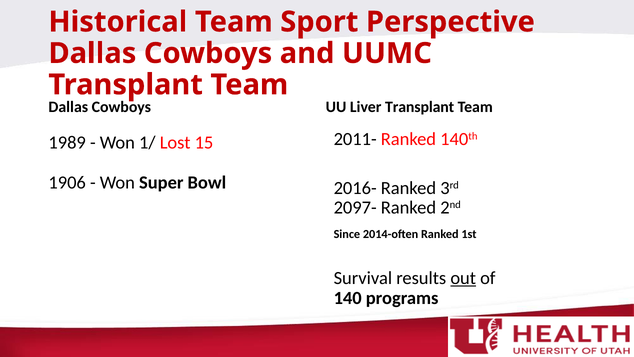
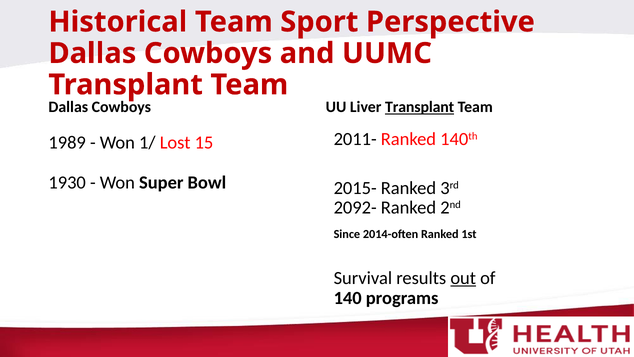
Transplant at (420, 107) underline: none -> present
1906: 1906 -> 1930
2016-: 2016- -> 2015-
2097-: 2097- -> 2092-
